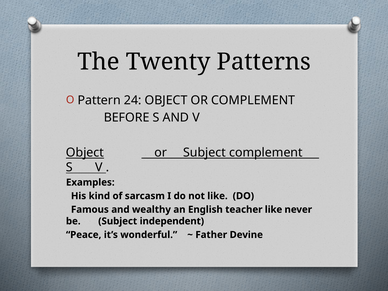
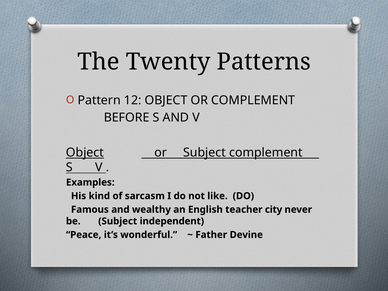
24: 24 -> 12
teacher like: like -> city
